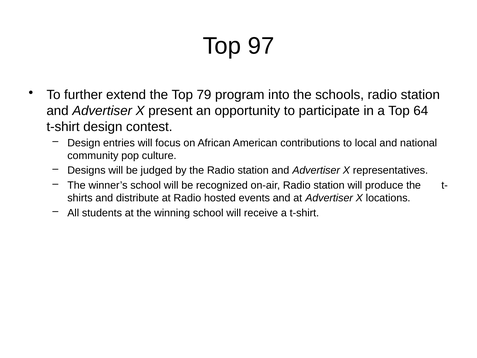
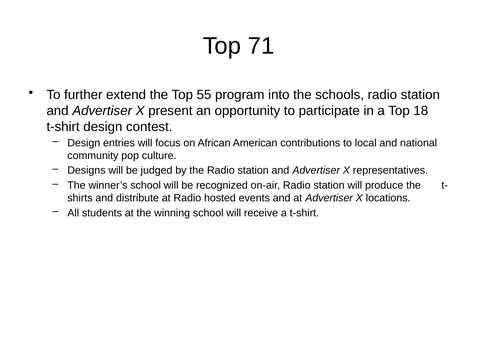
97: 97 -> 71
79: 79 -> 55
64: 64 -> 18
